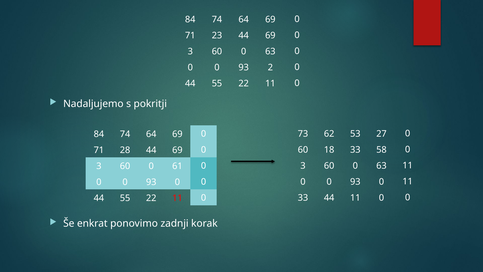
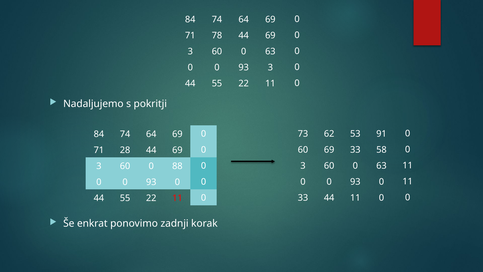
23: 23 -> 78
93 2: 2 -> 3
27: 27 -> 91
60 18: 18 -> 69
61: 61 -> 88
